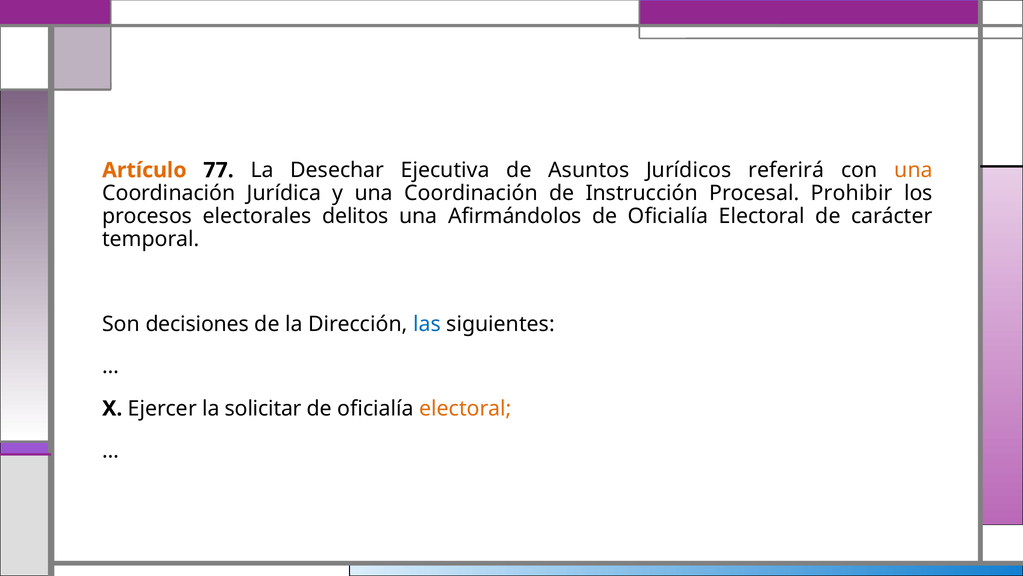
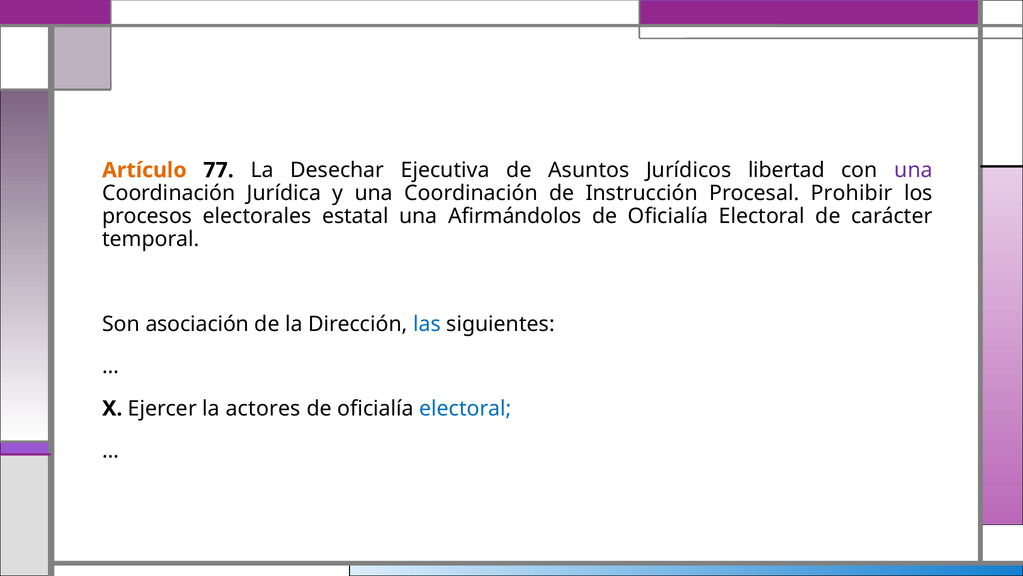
referirá: referirá -> libertad
una at (914, 170) colour: orange -> purple
delitos: delitos -> estatal
decisiones: decisiones -> asociación
solicitar: solicitar -> actores
electoral at (465, 408) colour: orange -> blue
